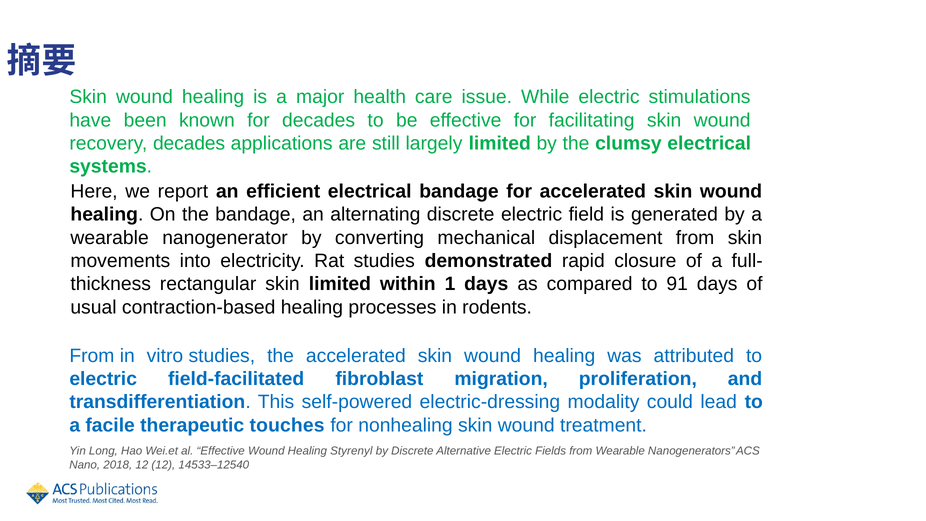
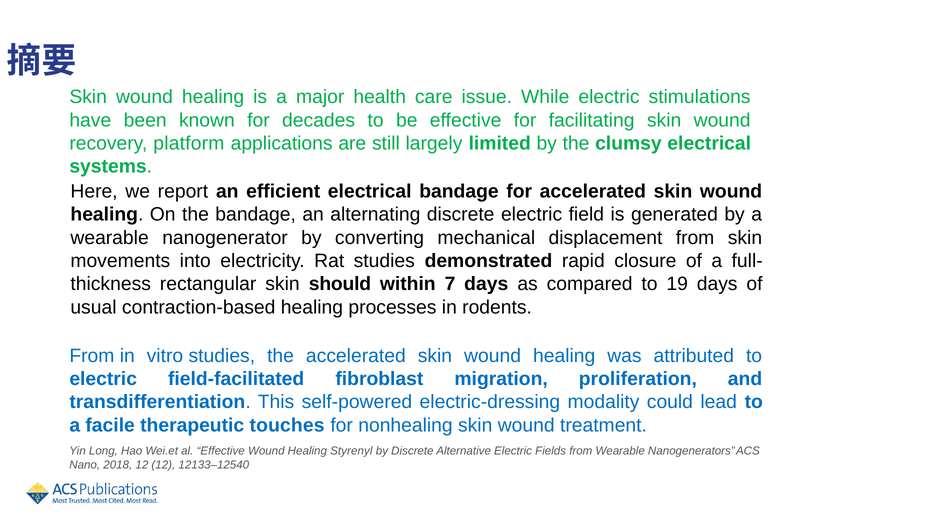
recovery decades: decades -> platform
skin limited: limited -> should
1: 1 -> 7
91: 91 -> 19
14533–12540: 14533–12540 -> 12133–12540
